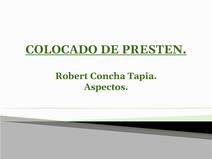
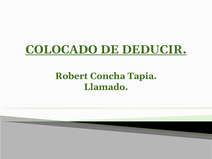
PRESTEN: PRESTEN -> DEDUCIR
Aspectos: Aspectos -> Llamado
